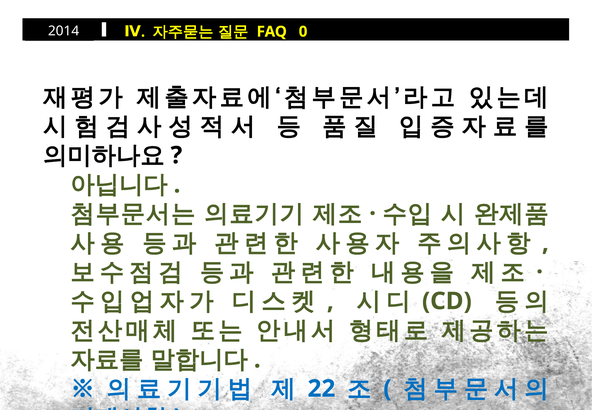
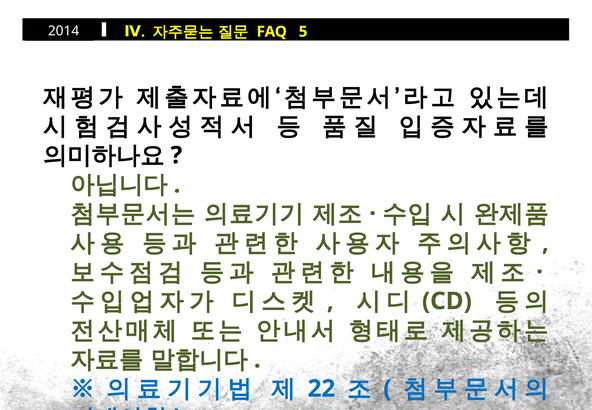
0: 0 -> 5
